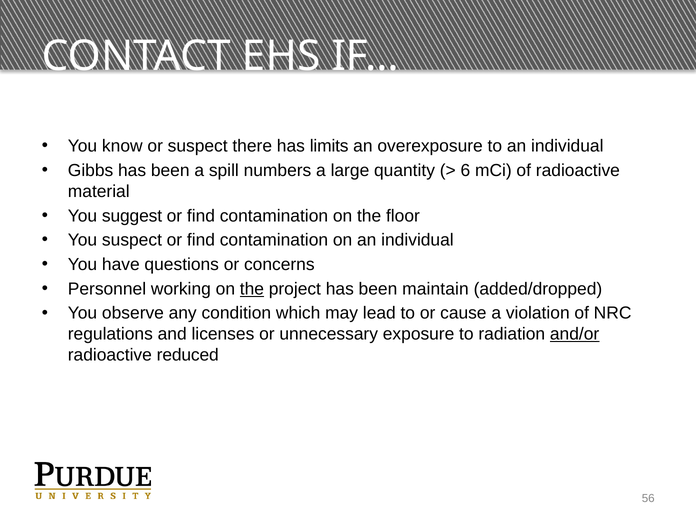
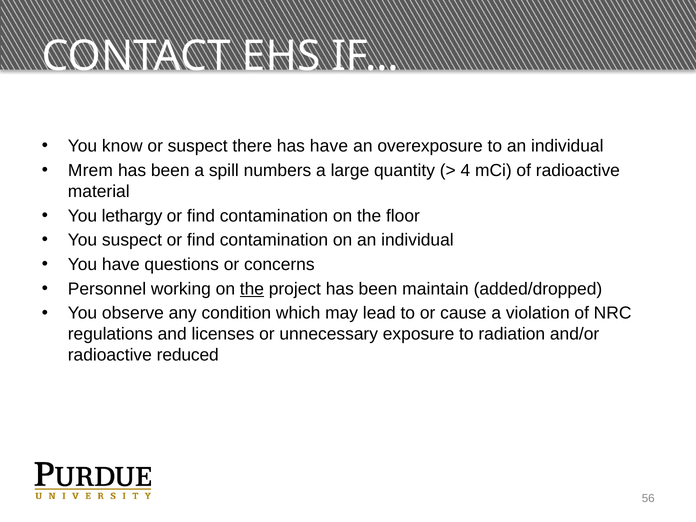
has limits: limits -> have
Gibbs: Gibbs -> Mrem
6: 6 -> 4
suggest: suggest -> lethargy
and/or underline: present -> none
